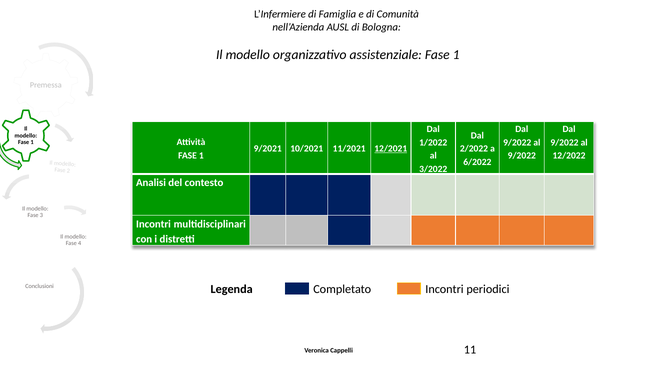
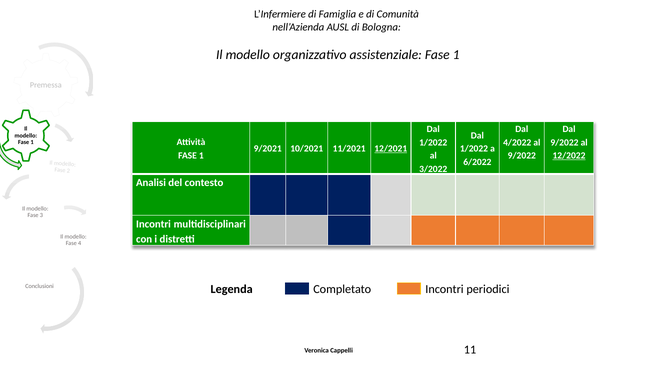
9/2022 at (517, 142): 9/2022 -> 4/2022
2/2022 at (474, 149): 2/2022 -> 1/2022
12/2022 underline: none -> present
